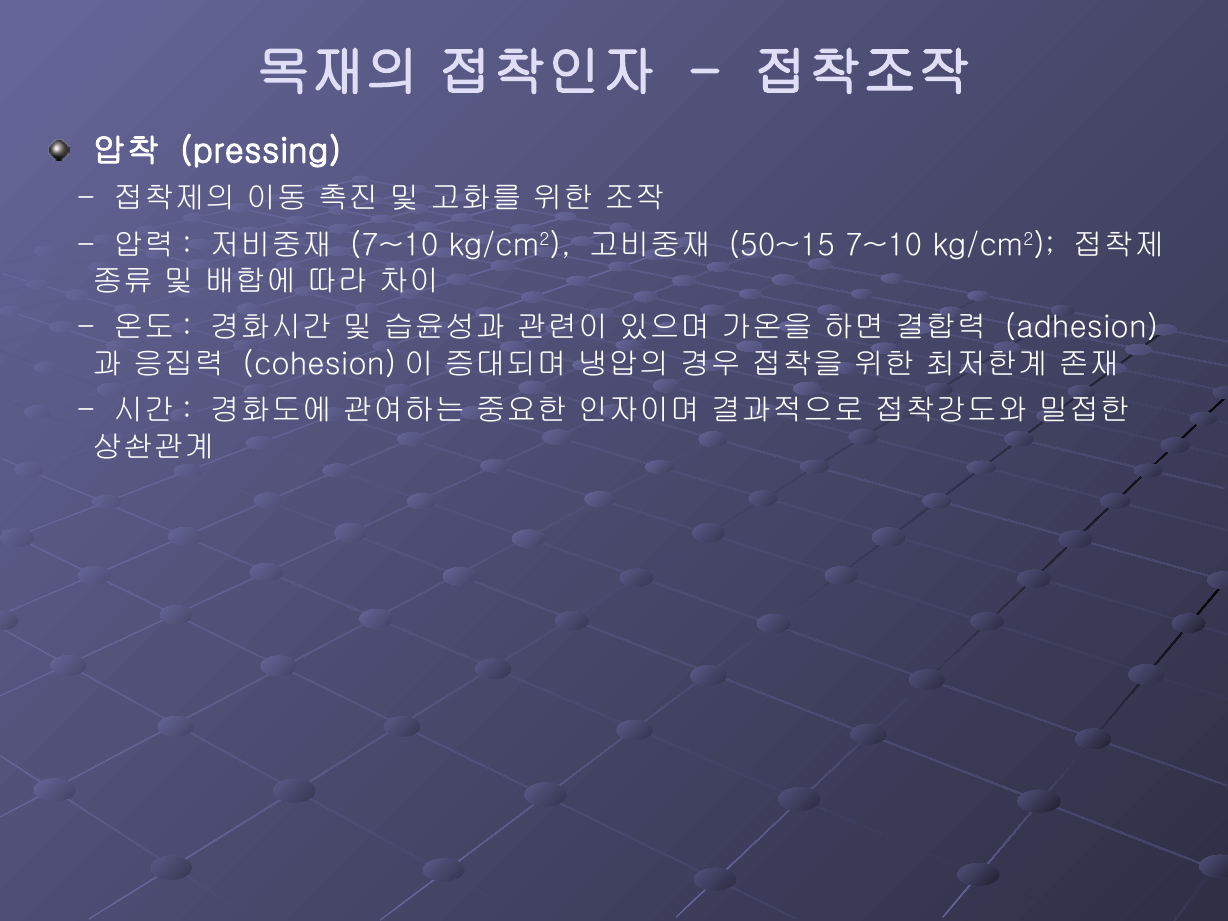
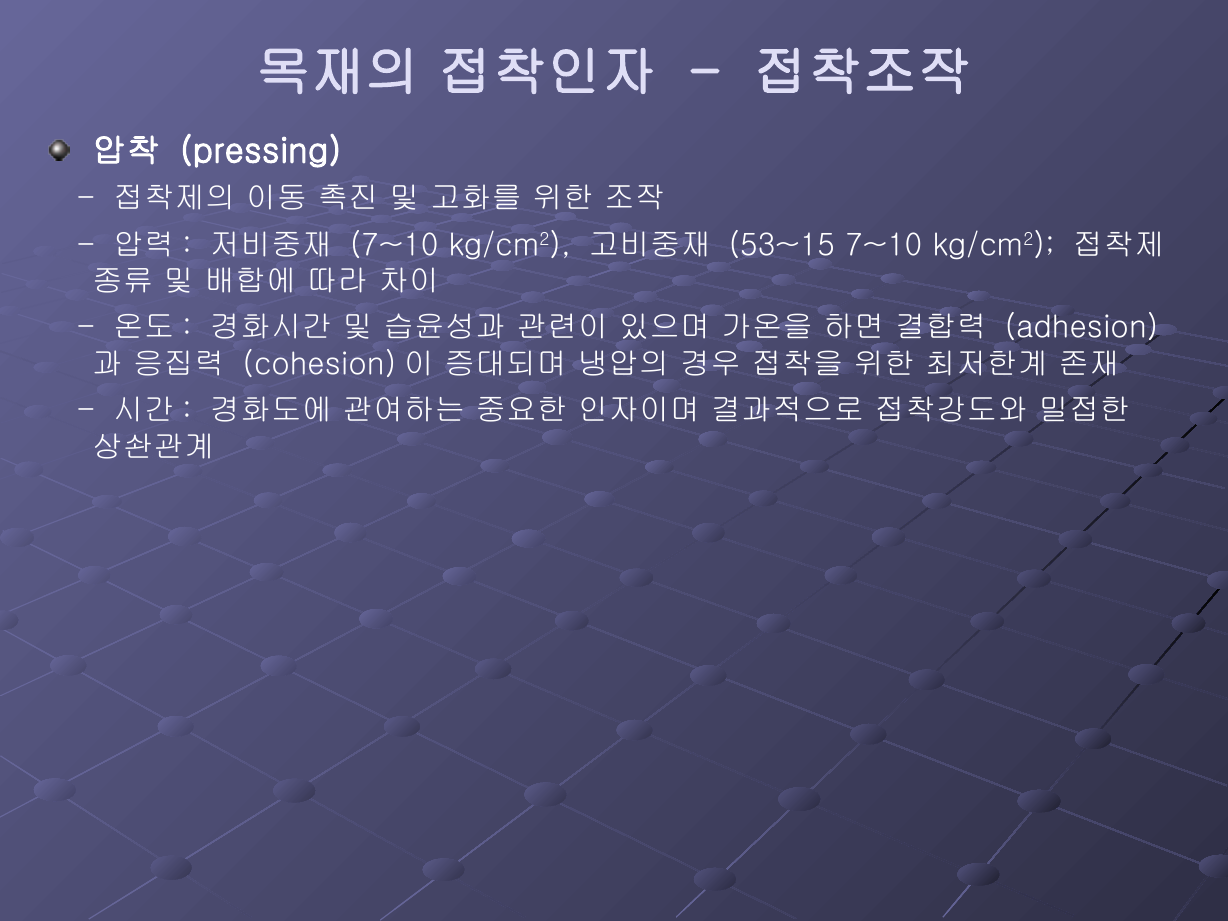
50~15: 50~15 -> 53~15
